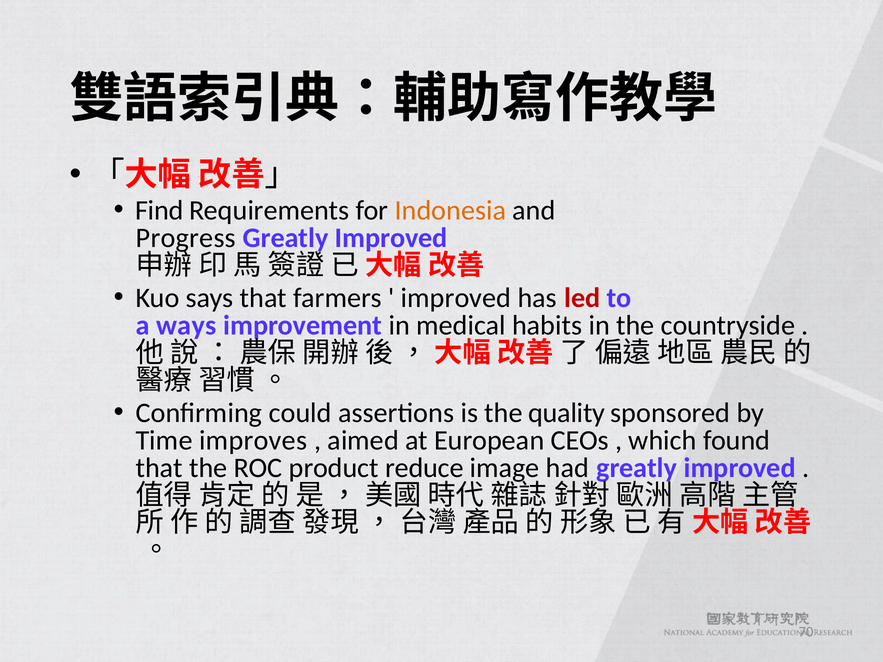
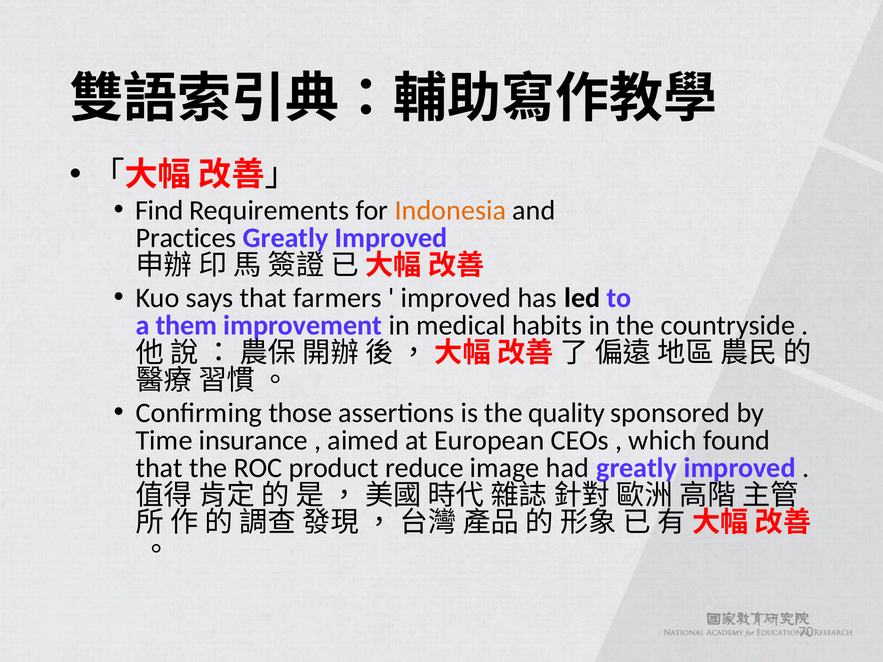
Progress: Progress -> Practices
led colour: red -> black
ways: ways -> them
could: could -> those
improves: improves -> insurance
